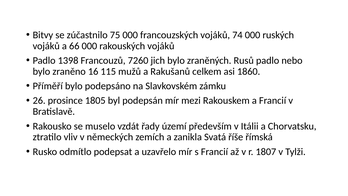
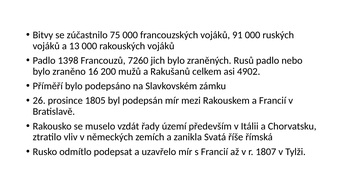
74: 74 -> 91
66: 66 -> 13
115: 115 -> 200
1860: 1860 -> 4902
